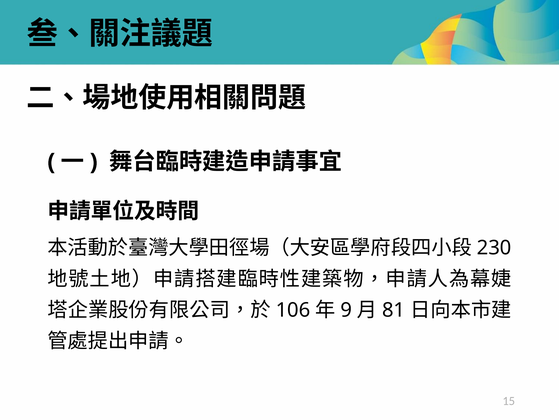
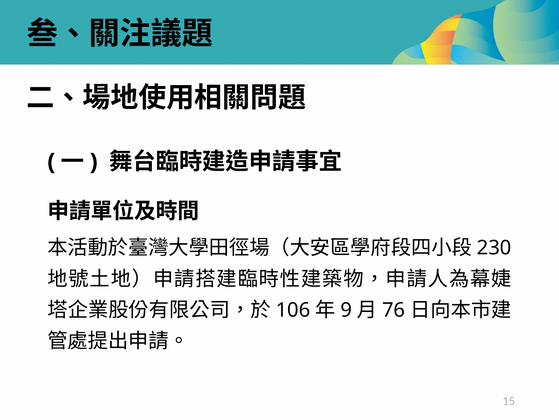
81: 81 -> 76
